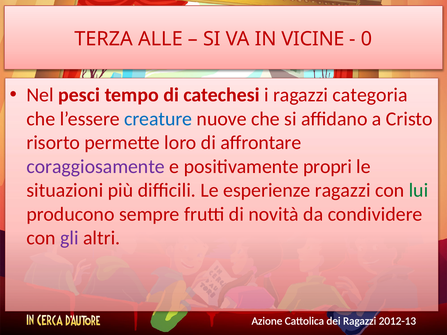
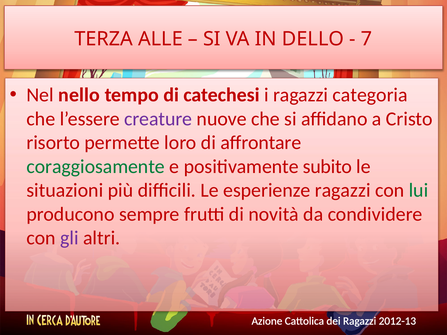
VICINE: VICINE -> DELLO
0: 0 -> 7
pesci: pesci -> nello
creature colour: blue -> purple
coraggiosamente colour: purple -> green
propri: propri -> subito
